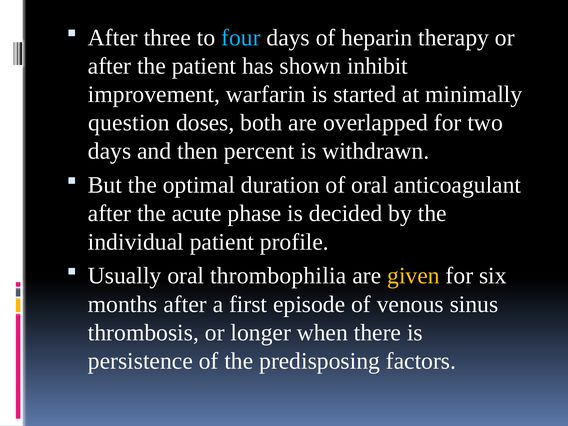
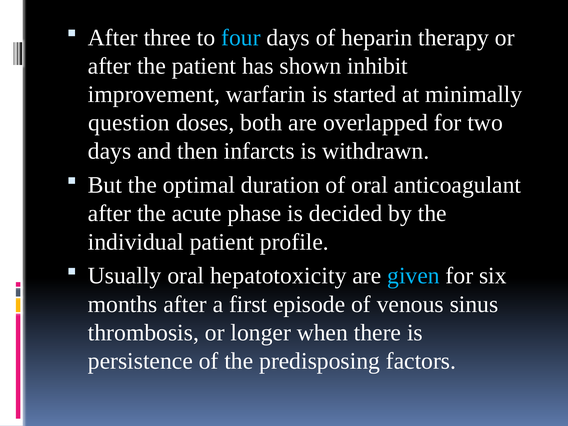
percent: percent -> infarcts
thrombophilia: thrombophilia -> hepatotoxicity
given colour: yellow -> light blue
